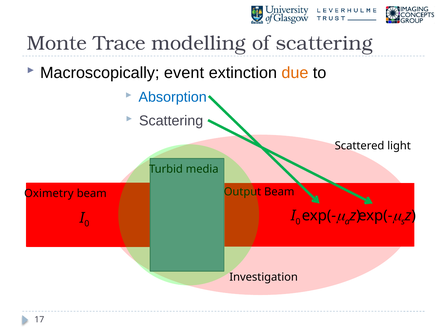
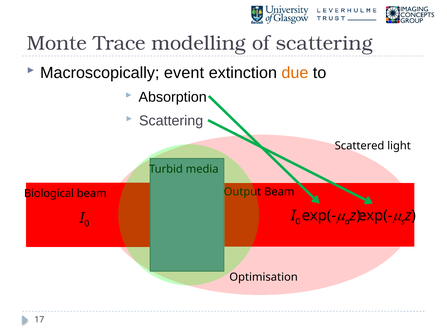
Absorption colour: blue -> black
Oximetry: Oximetry -> Biological
Investigation: Investigation -> Optimisation
